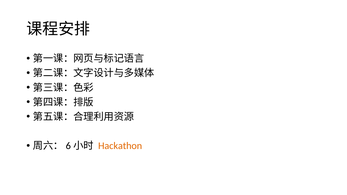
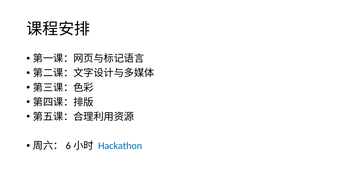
Hackathon colour: orange -> blue
